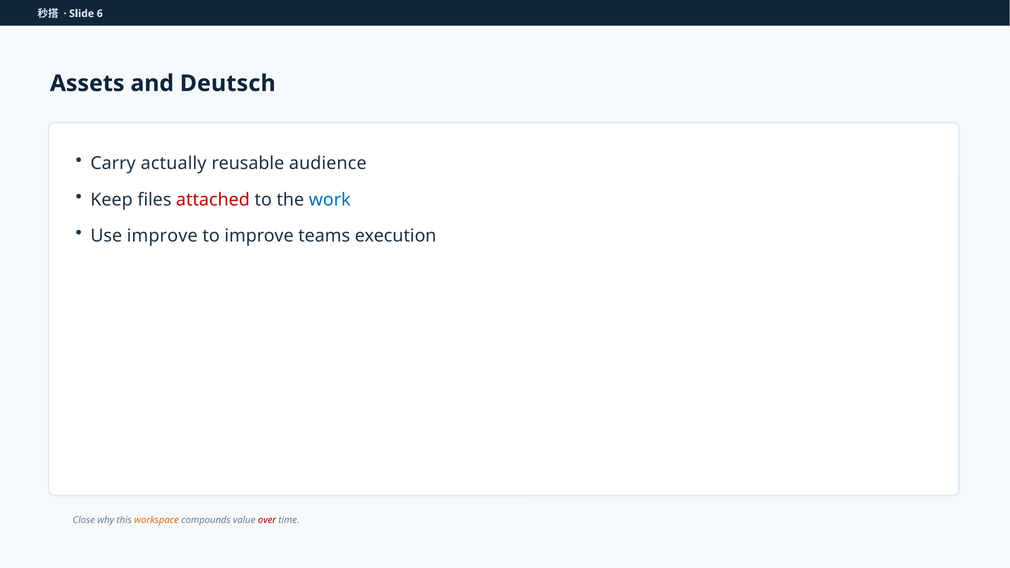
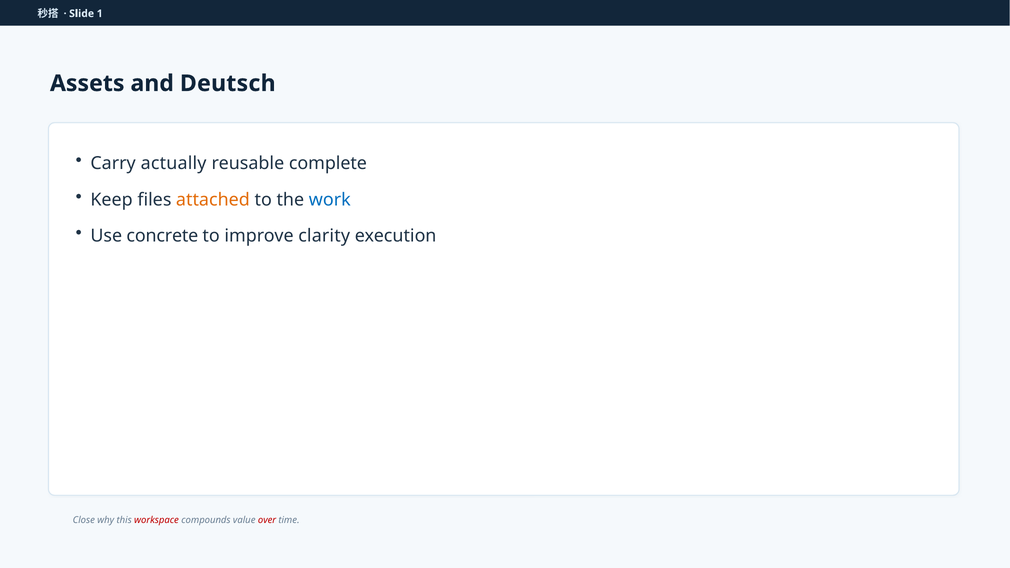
6: 6 -> 1
audience: audience -> complete
attached colour: red -> orange
Use improve: improve -> concrete
teams: teams -> clarity
workspace colour: orange -> red
